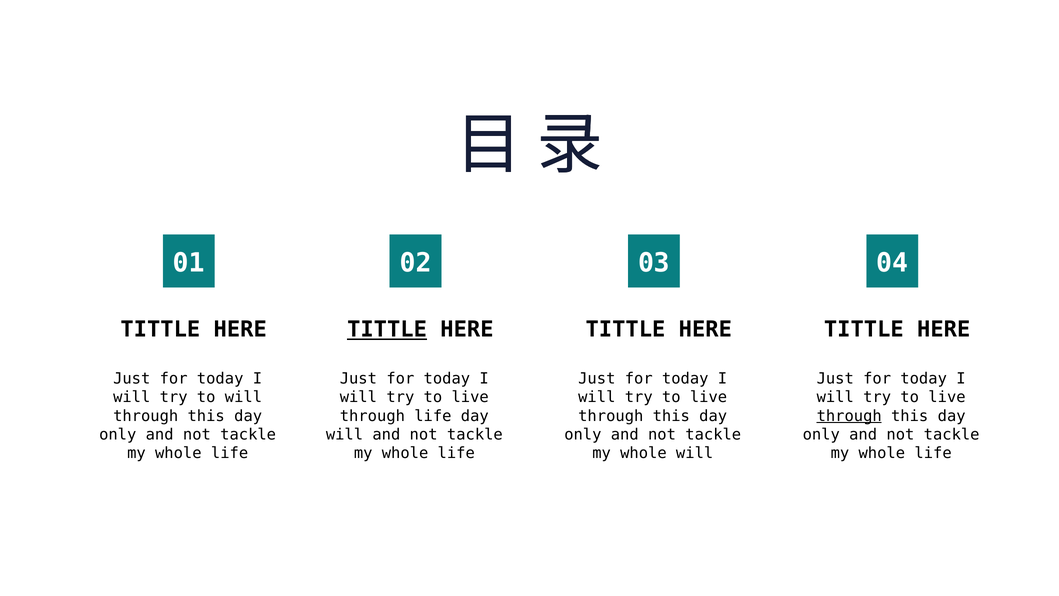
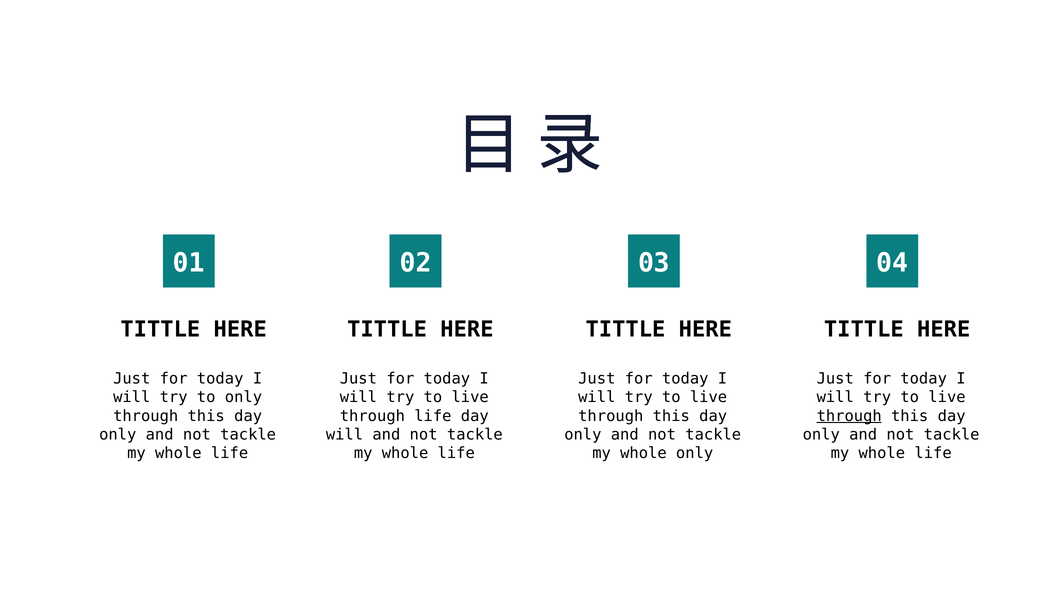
TITTLE at (387, 330) underline: present -> none
to will: will -> only
whole will: will -> only
